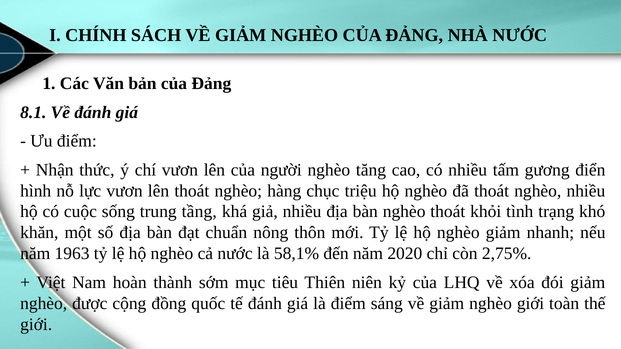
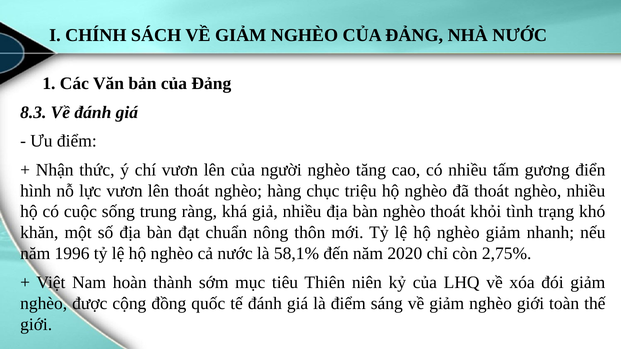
8.1: 8.1 -> 8.3
tầng: tầng -> ràng
1963: 1963 -> 1996
